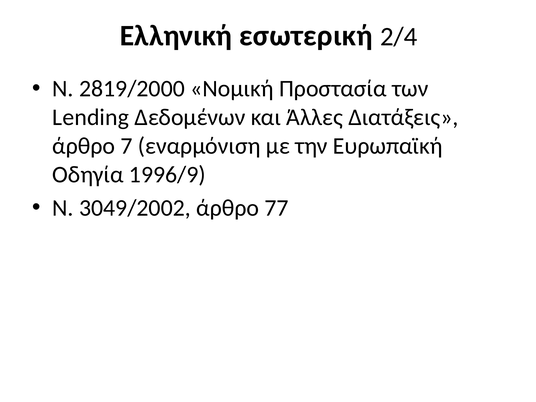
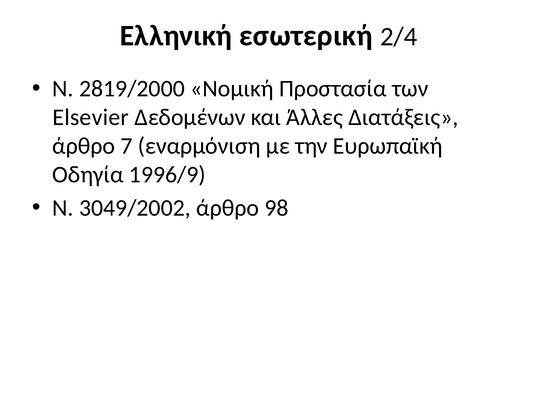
Lending: Lending -> Elsevier
77: 77 -> 98
